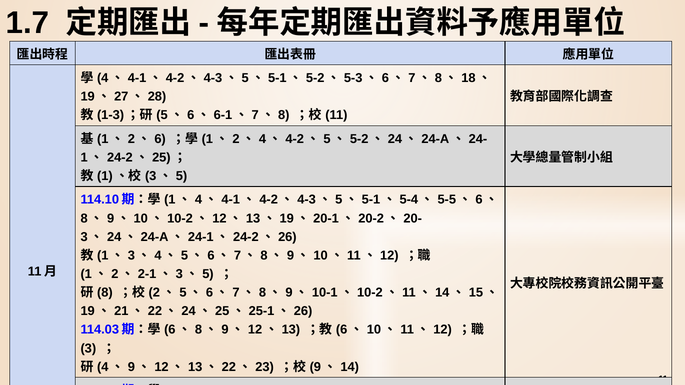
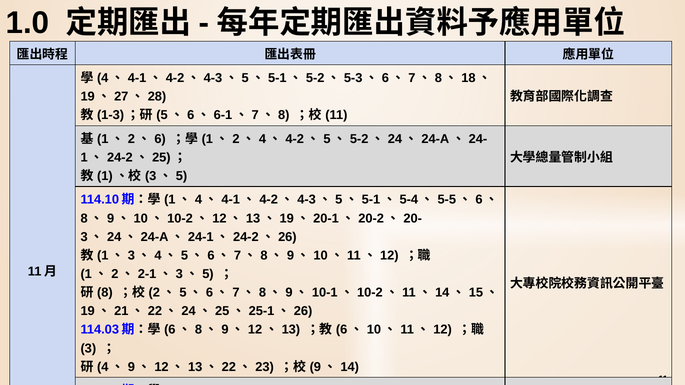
1.7: 1.7 -> 1.0
